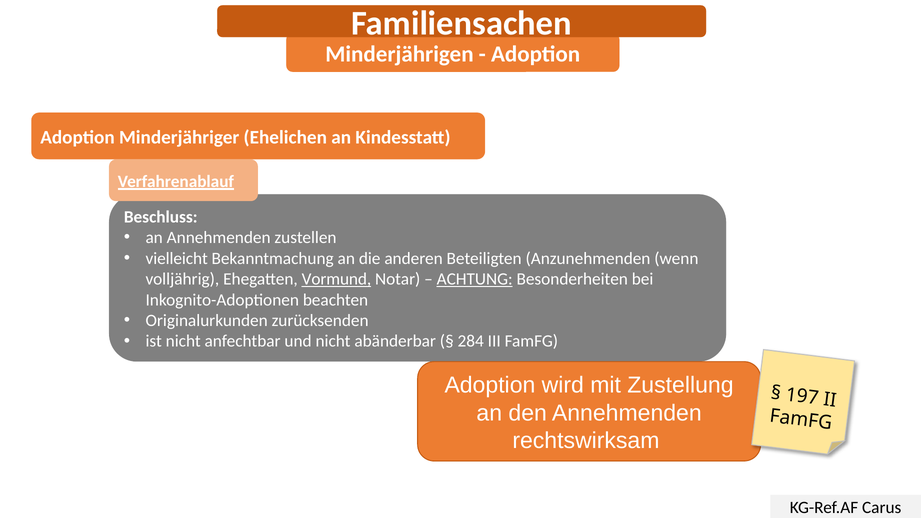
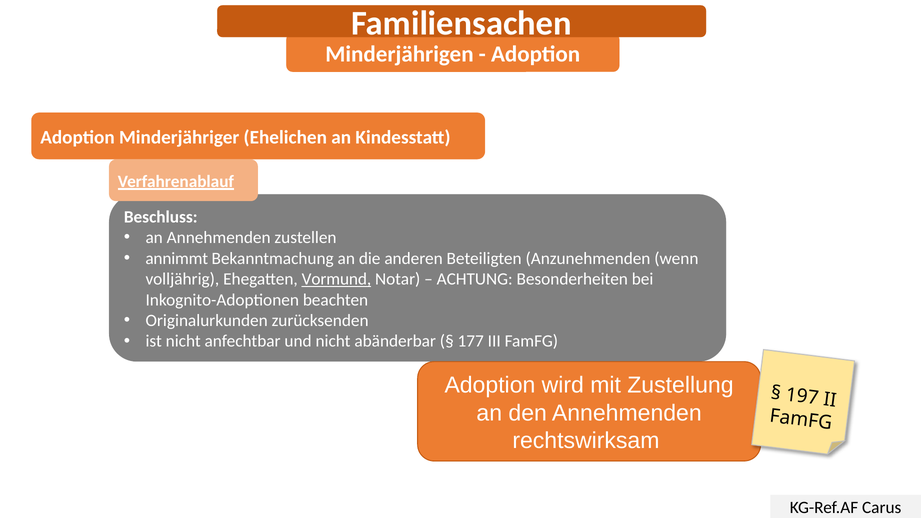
vielleicht: vielleicht -> annimmt
ACHTUNG underline: present -> none
284: 284 -> 177
